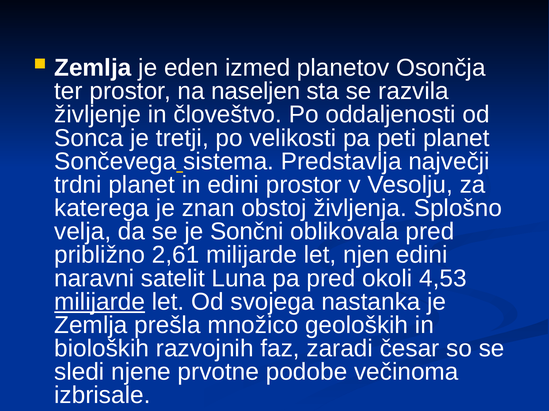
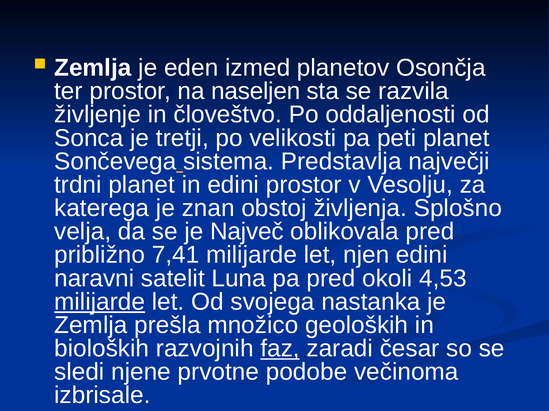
Sončni: Sončni -> Največ
2,61: 2,61 -> 7,41
faz underline: none -> present
